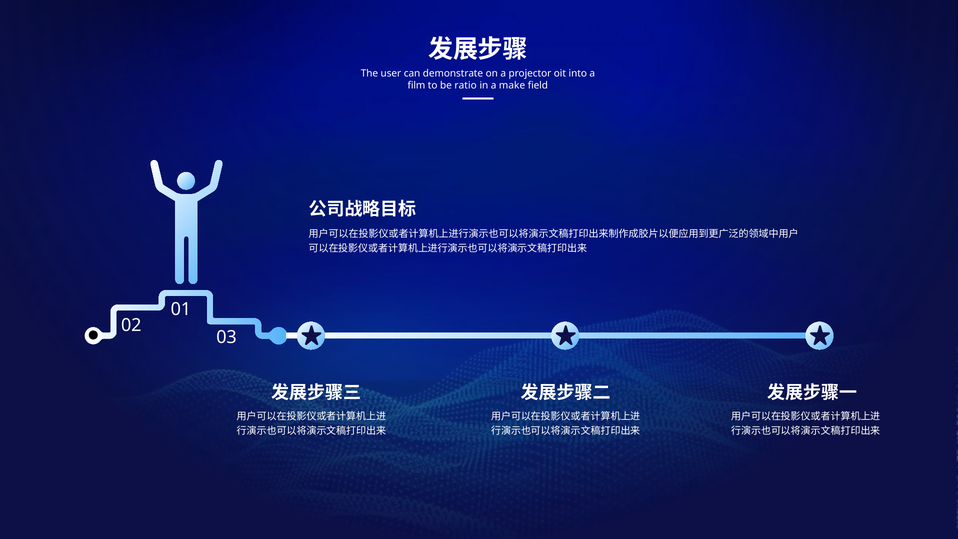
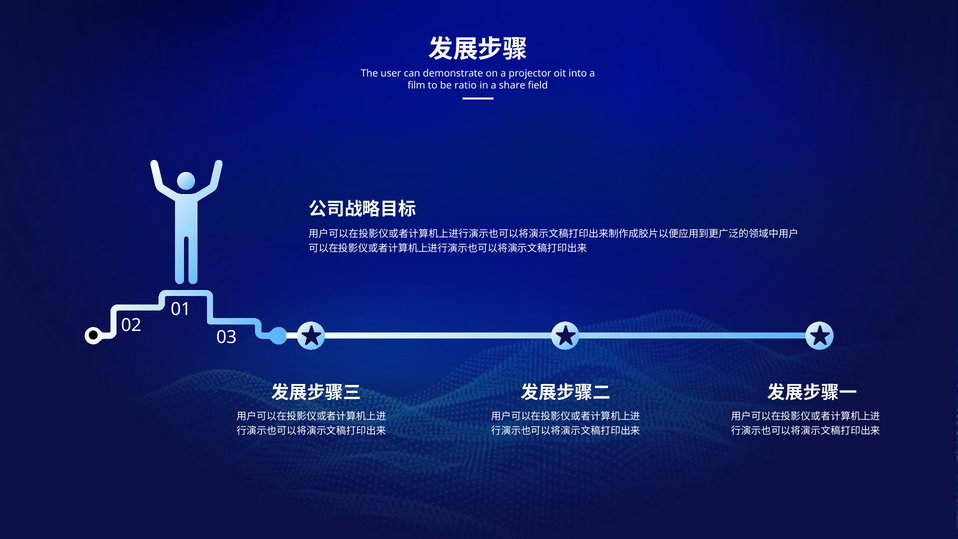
make: make -> share
